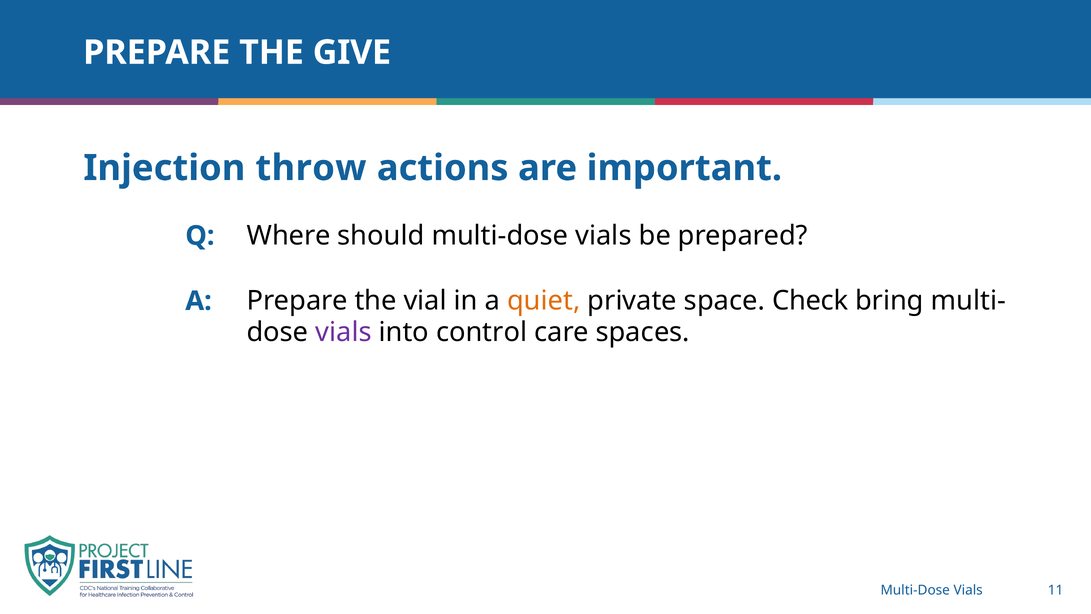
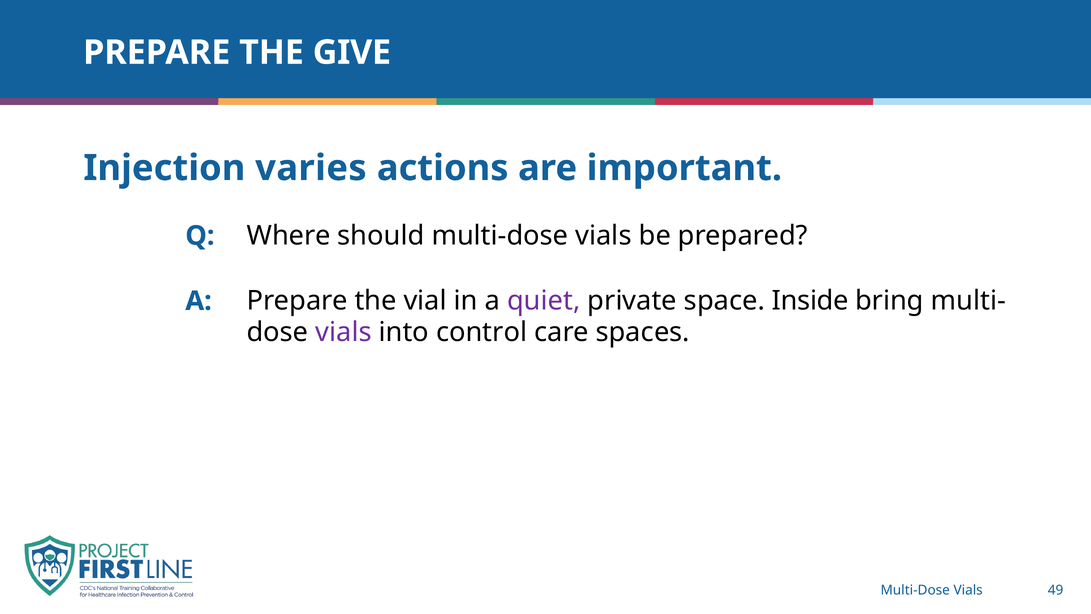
throw: throw -> varies
quiet colour: orange -> purple
Check: Check -> Inside
11: 11 -> 49
